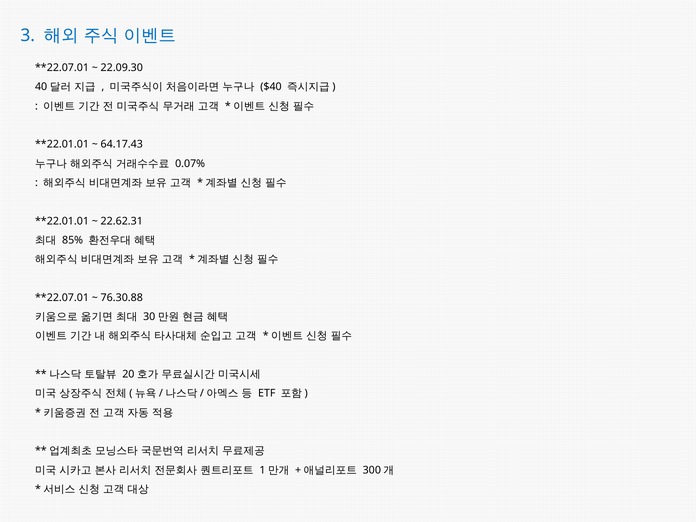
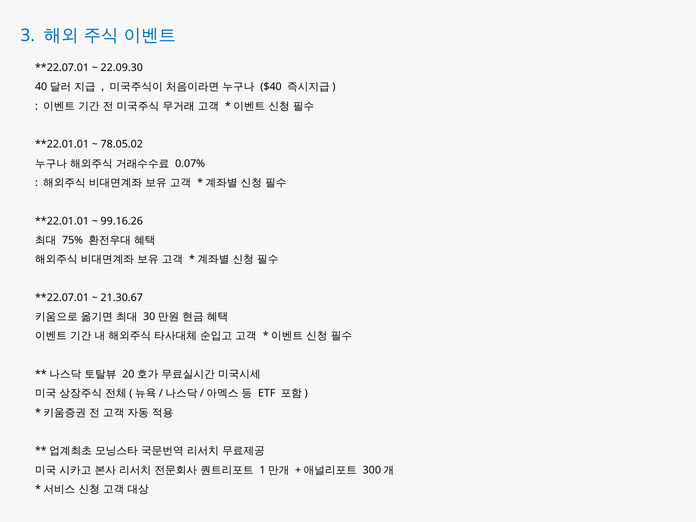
64.17.43: 64.17.43 -> 78.05.02
22.62.31: 22.62.31 -> 99.16.26
85%: 85% -> 75%
76.30.88: 76.30.88 -> 21.30.67
